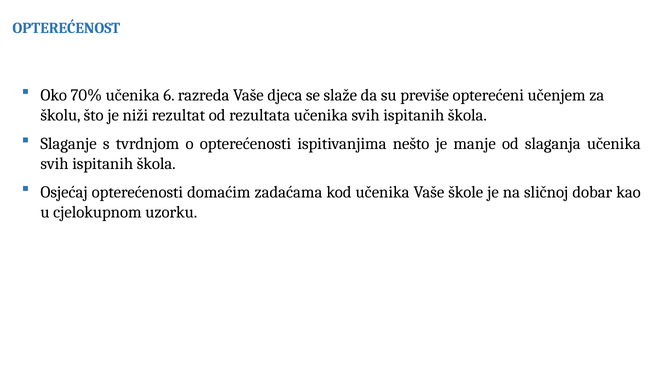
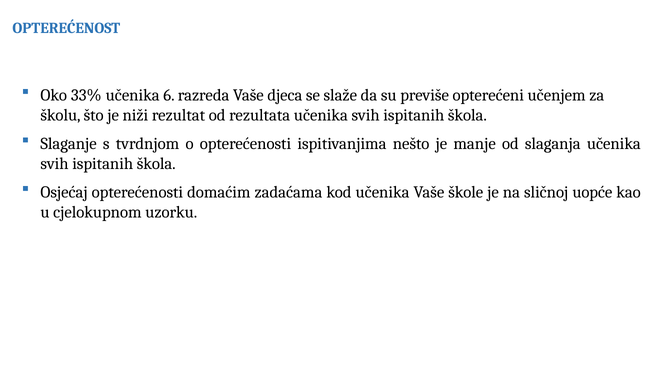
70%: 70% -> 33%
dobar: dobar -> uopće
